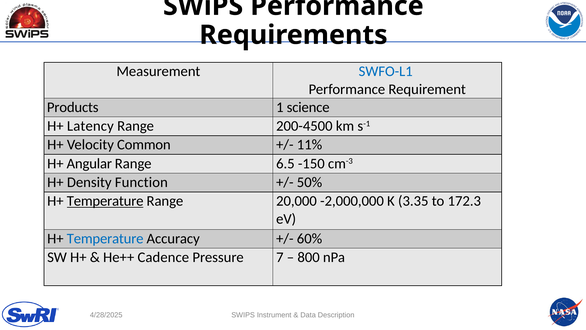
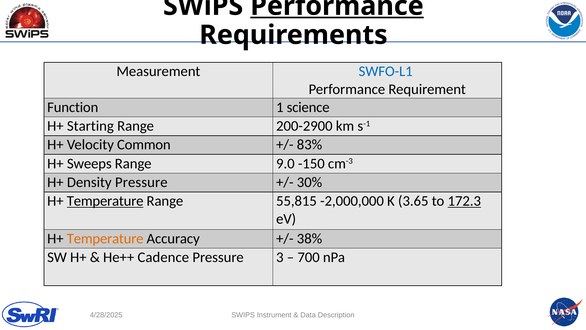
Performance at (337, 6) underline: none -> present
Products: Products -> Function
Latency: Latency -> Starting
200-4500: 200-4500 -> 200-2900
11%: 11% -> 83%
Angular: Angular -> Sweeps
6.5: 6.5 -> 9.0
Density Function: Function -> Pressure
50%: 50% -> 30%
20,000: 20,000 -> 55,815
3.35: 3.35 -> 3.65
172.3 underline: none -> present
Temperature at (105, 238) colour: blue -> orange
60%: 60% -> 38%
7: 7 -> 3
800: 800 -> 700
